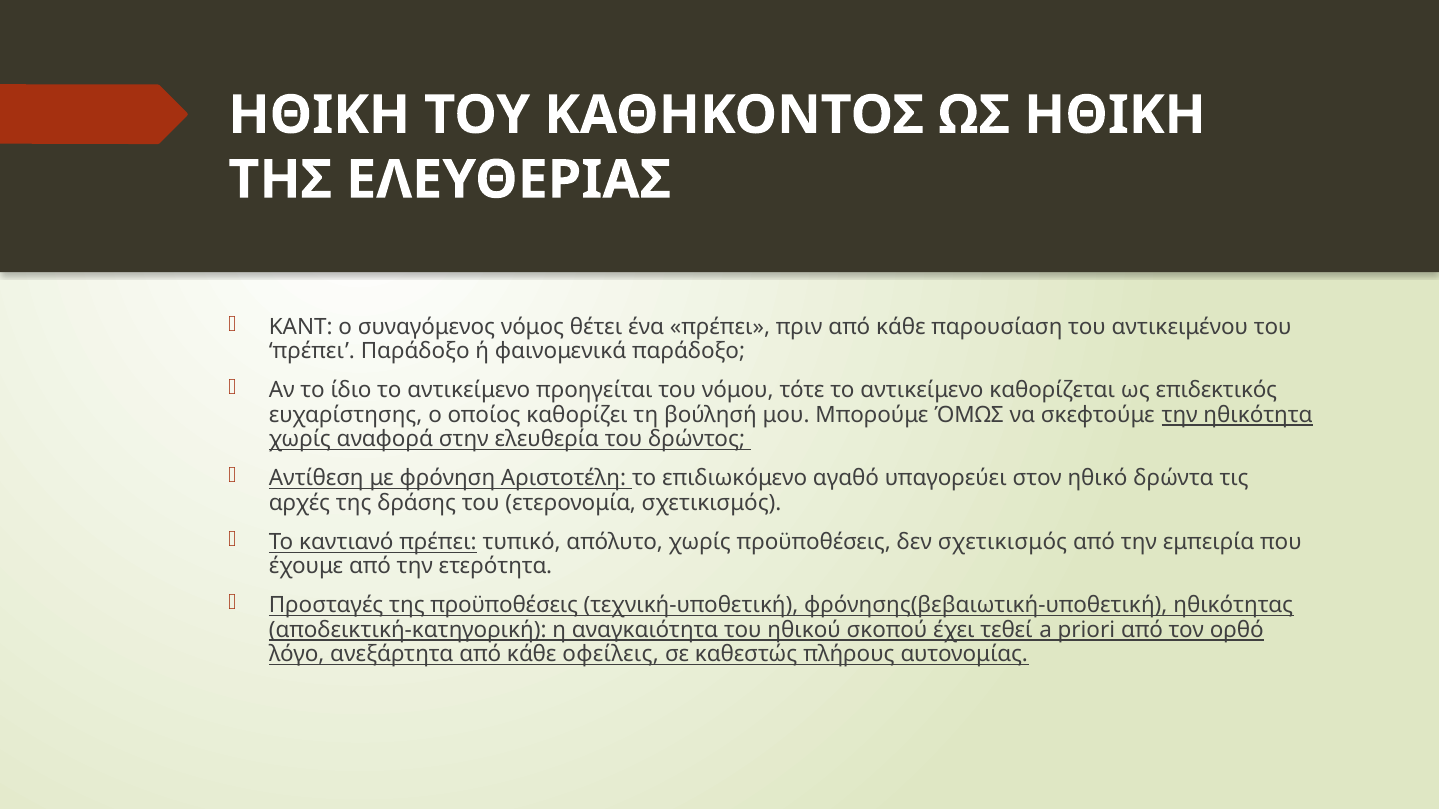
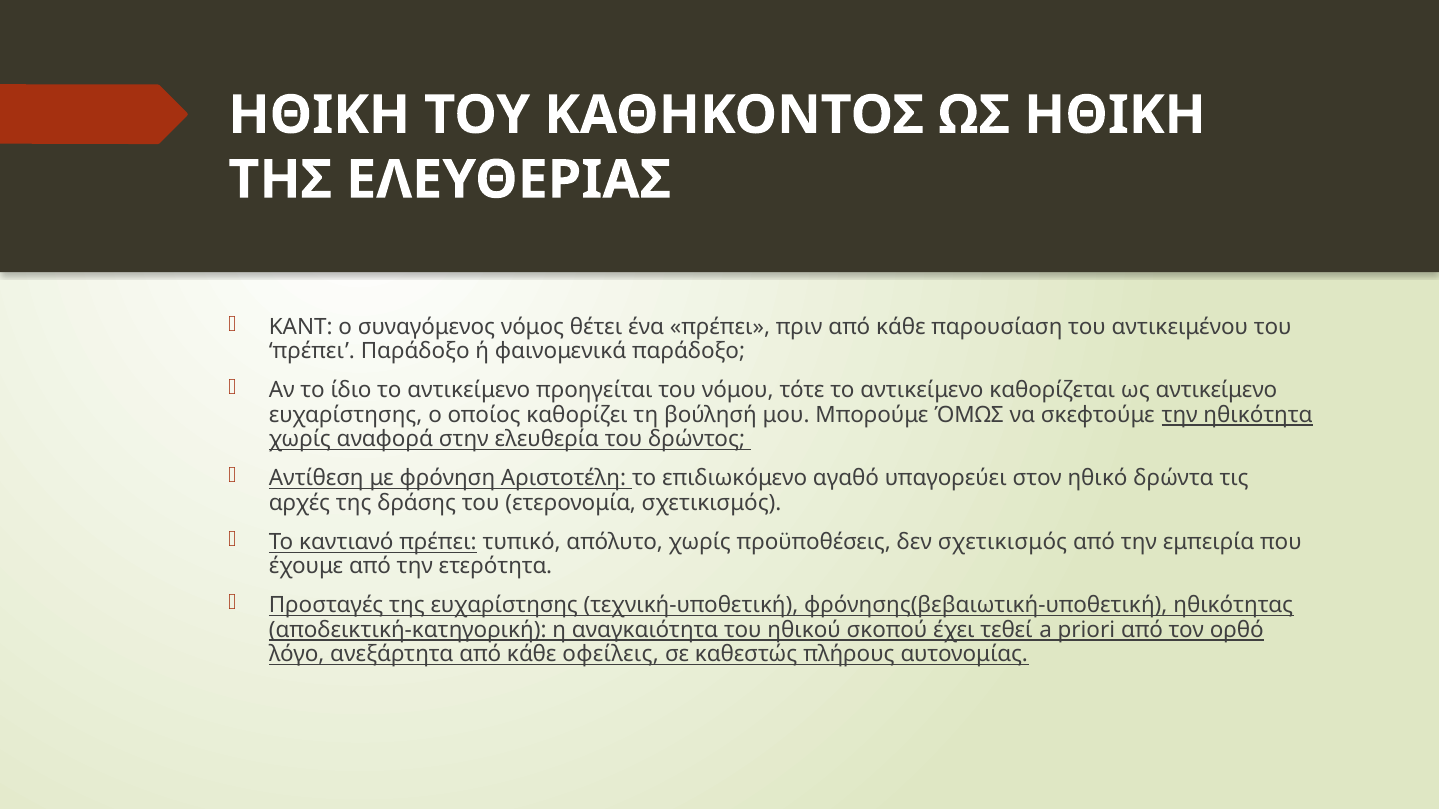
ως επιδεκτικός: επιδεκτικός -> αντικείμενο
της προϋποθέσεις: προϋποθέσεις -> ευχαρίστησης
